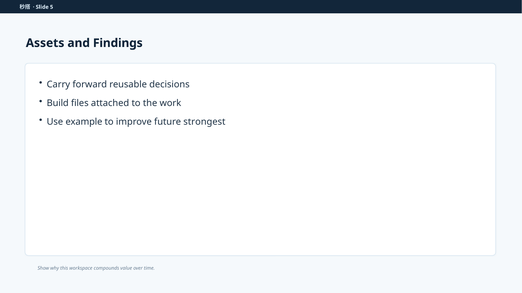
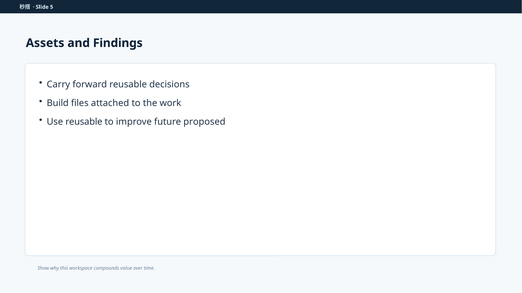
Use example: example -> reusable
strongest: strongest -> proposed
